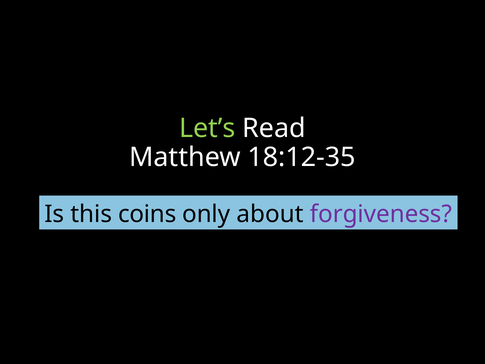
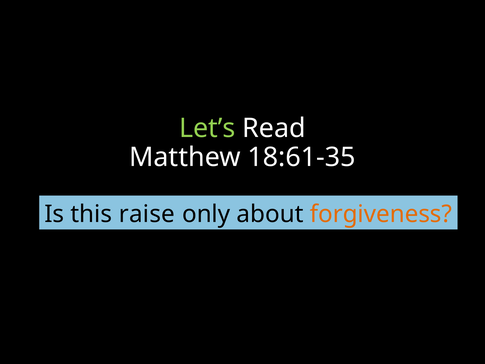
18:12-35: 18:12-35 -> 18:61-35
coins: coins -> raise
forgiveness colour: purple -> orange
